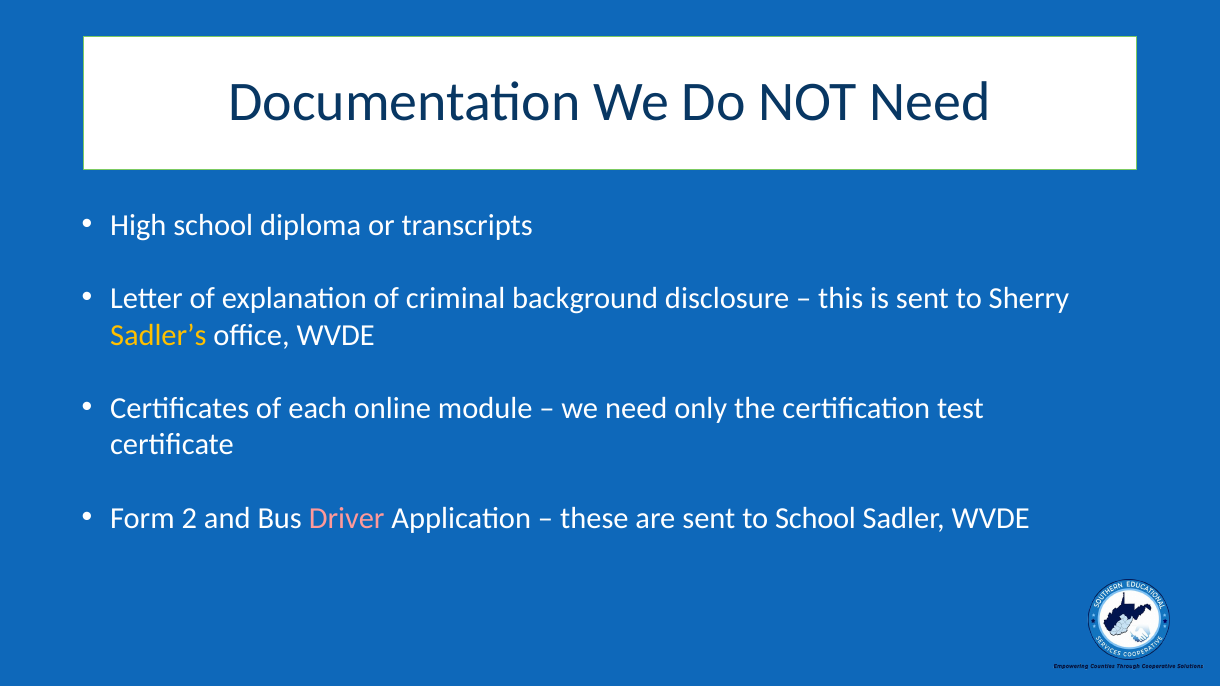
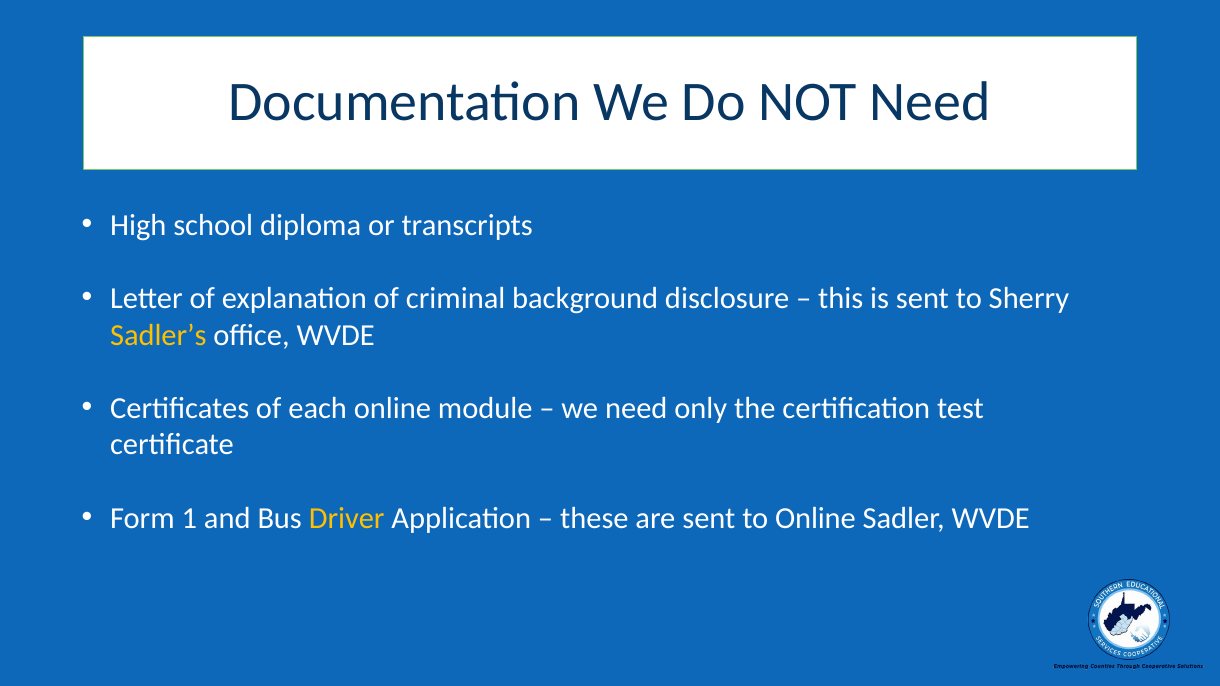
2: 2 -> 1
Driver colour: pink -> yellow
to School: School -> Online
